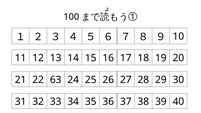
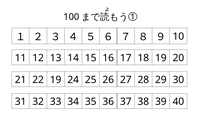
22 63: 63 -> 19
